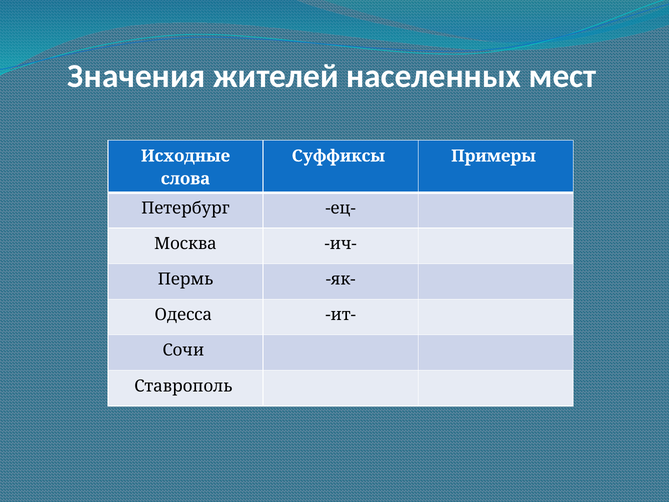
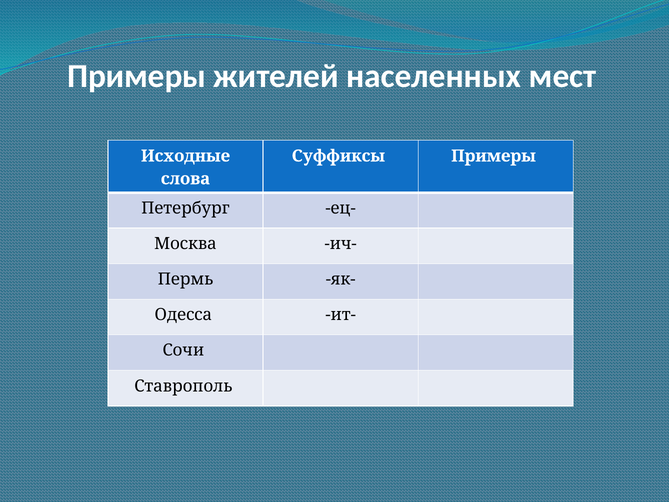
Значения at (137, 76): Значения -> Примеры
